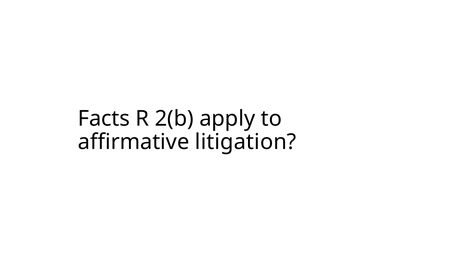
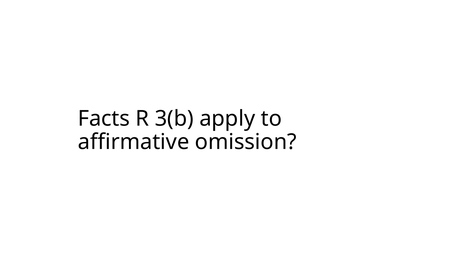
2(b: 2(b -> 3(b
litigation: litigation -> omission
